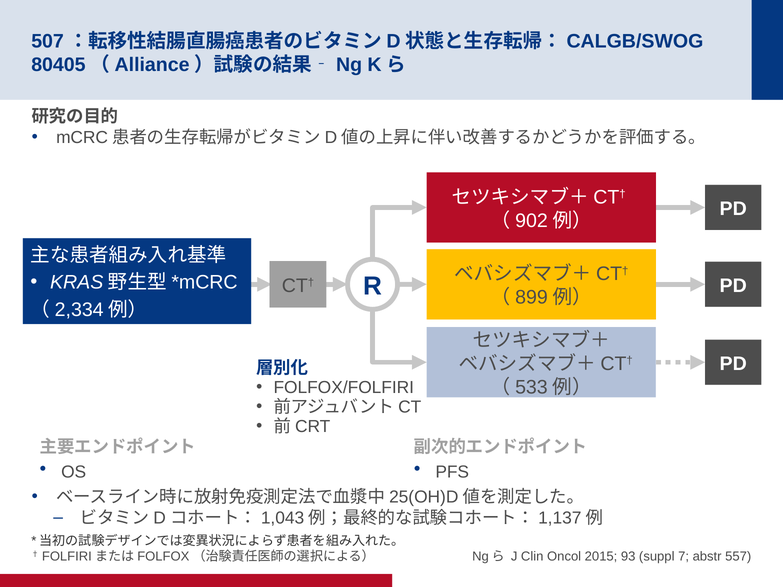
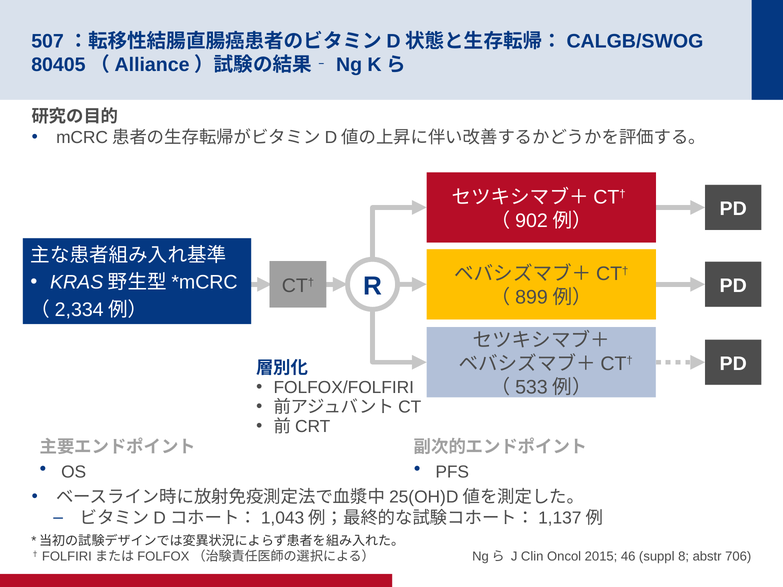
93: 93 -> 46
7: 7 -> 8
557: 557 -> 706
